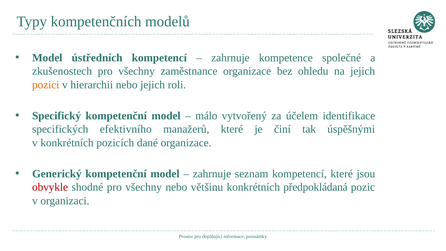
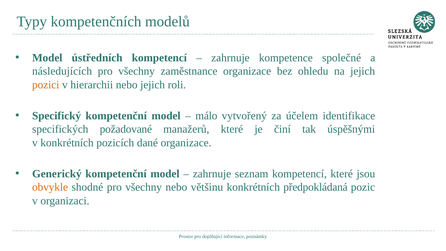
zkušenostech: zkušenostech -> následujících
efektivního: efektivního -> požadované
obvykle colour: red -> orange
